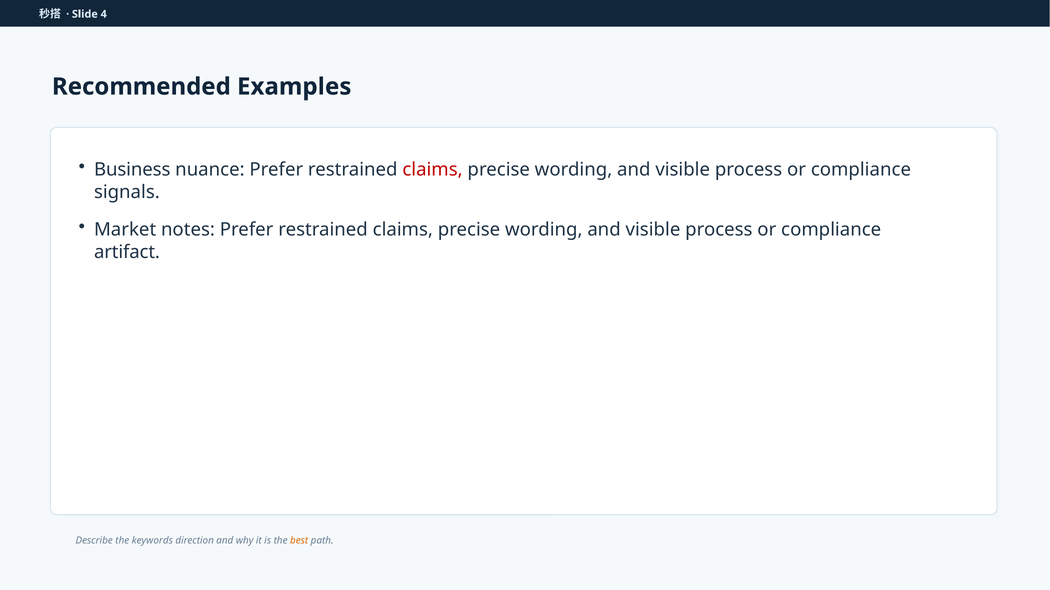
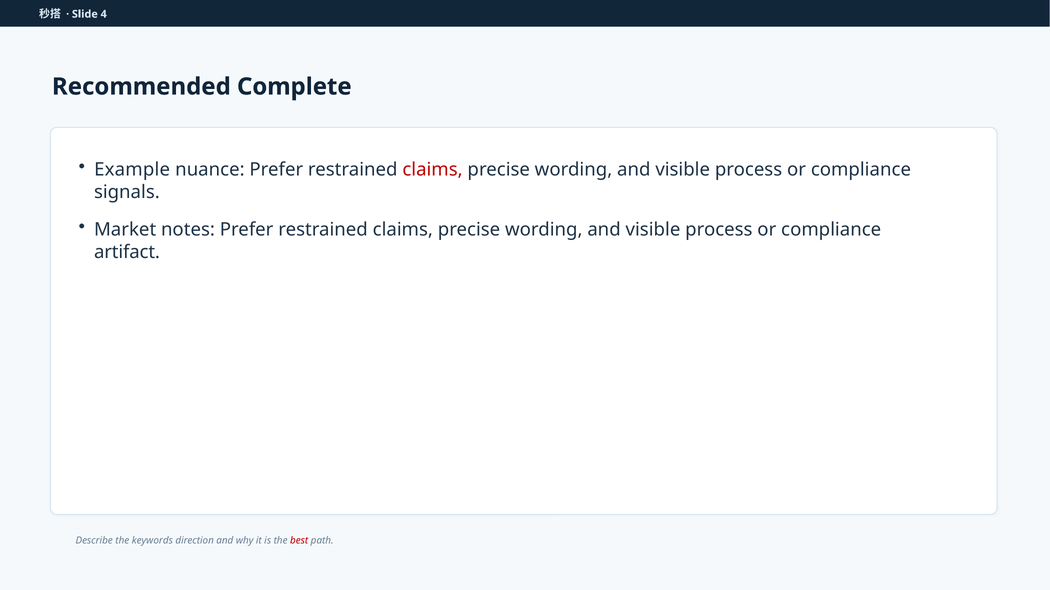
Examples: Examples -> Complete
Business: Business -> Example
best colour: orange -> red
